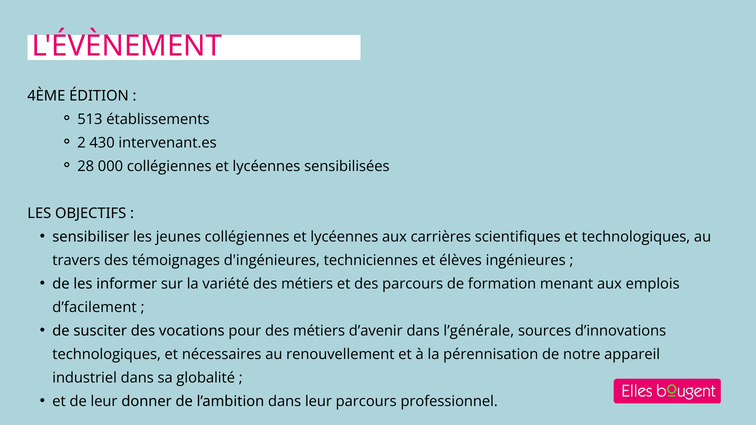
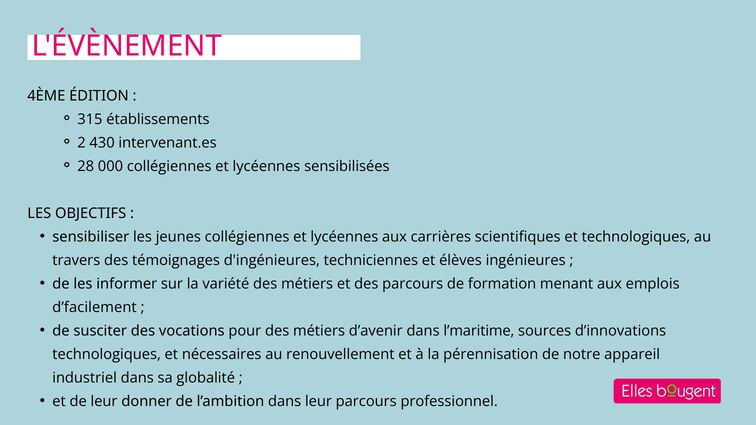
513: 513 -> 315
l’générale: l’générale -> l’maritime
